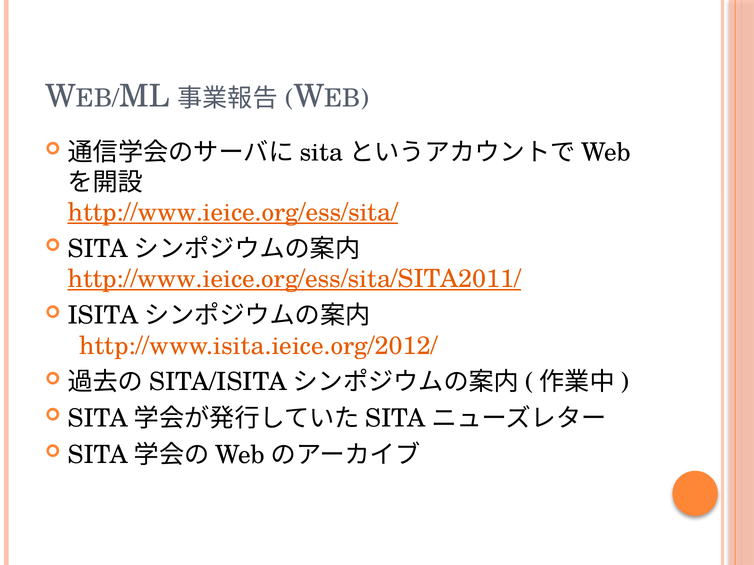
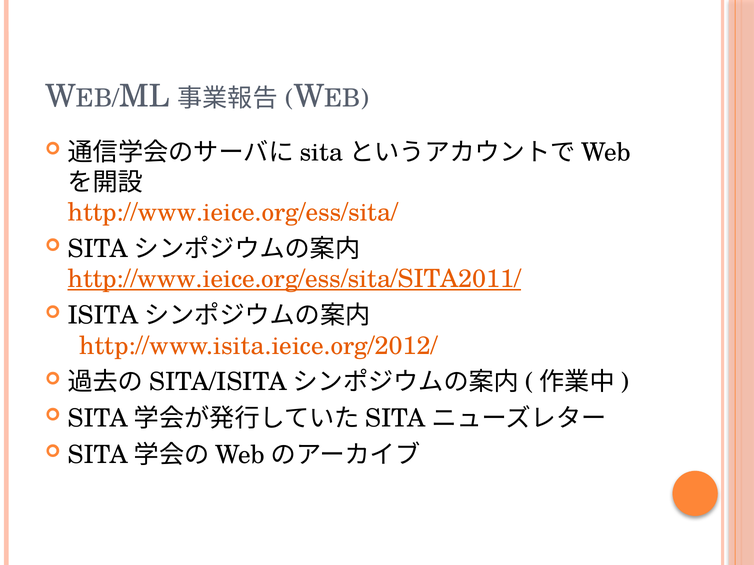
http://www.ieice.org/ess/sita/ underline: present -> none
